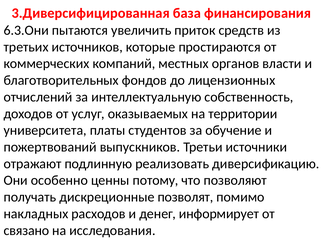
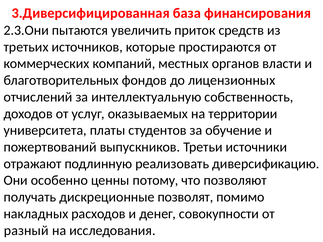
6.3.Они: 6.3.Они -> 2.3.Они
информирует: информирует -> совокупности
связано: связано -> разный
